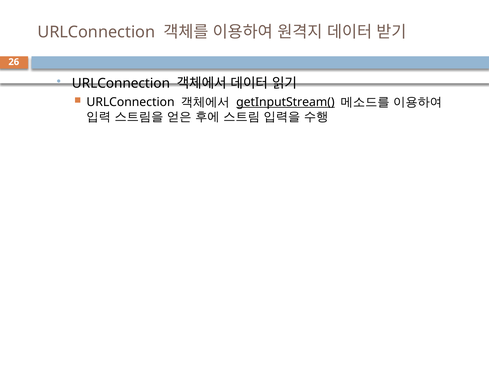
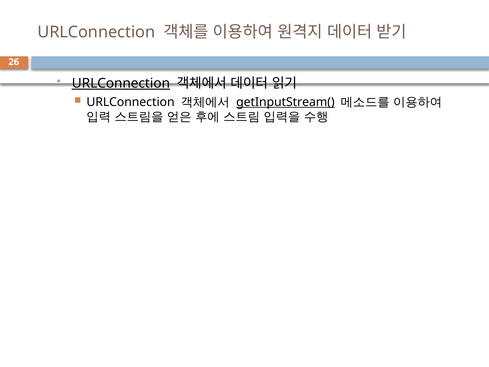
URLConnection at (121, 83) underline: none -> present
